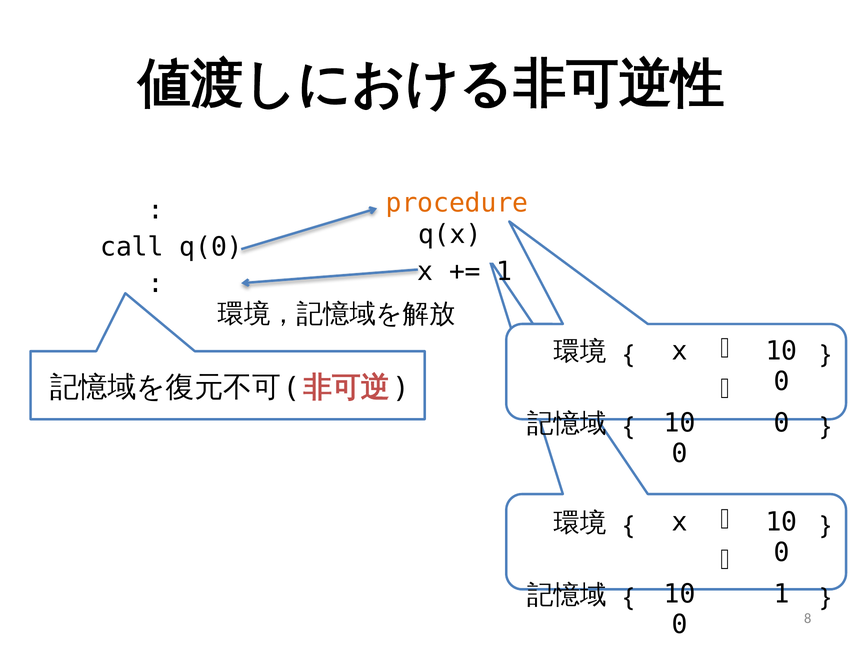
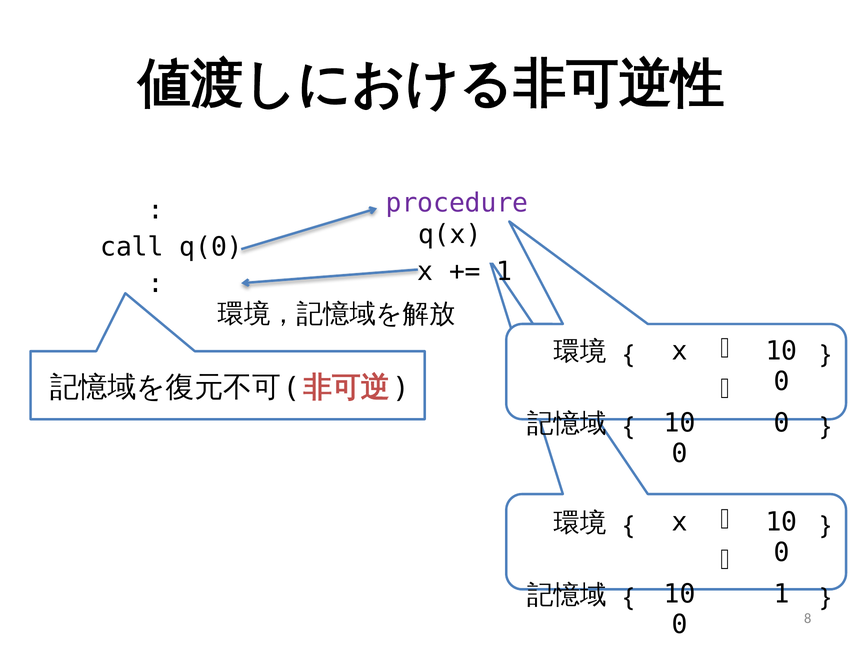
procedure colour: orange -> purple
